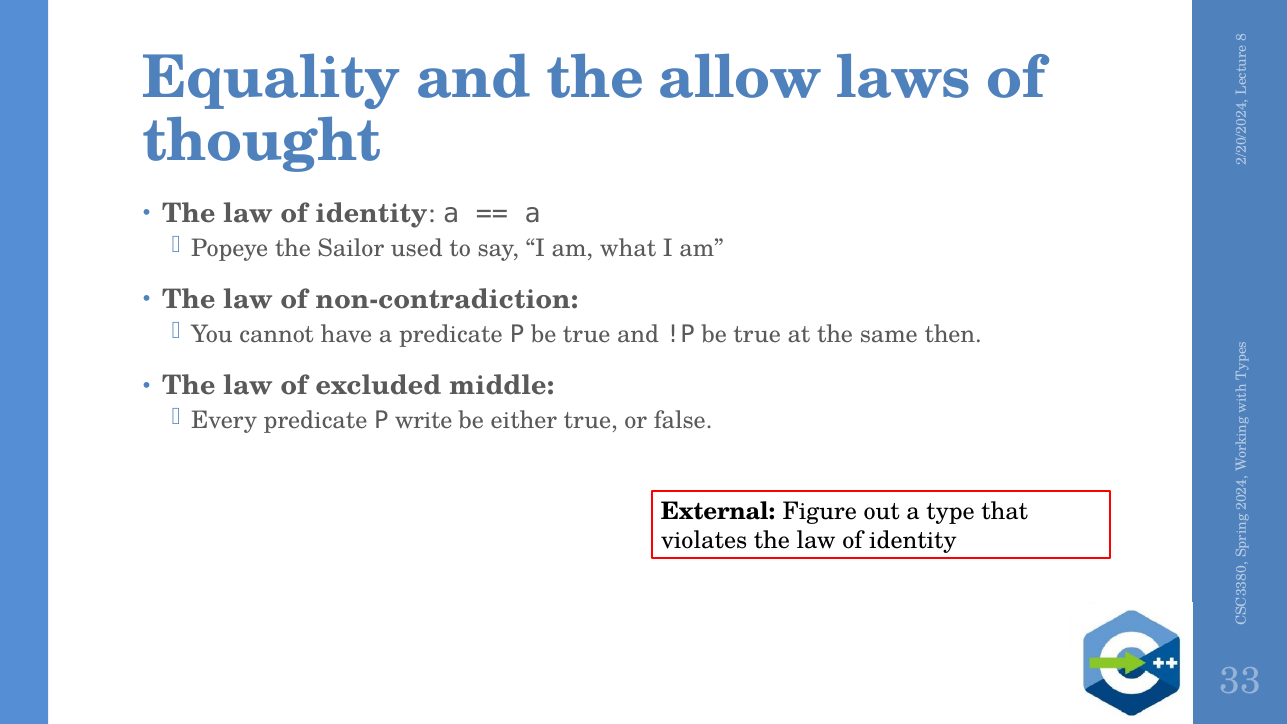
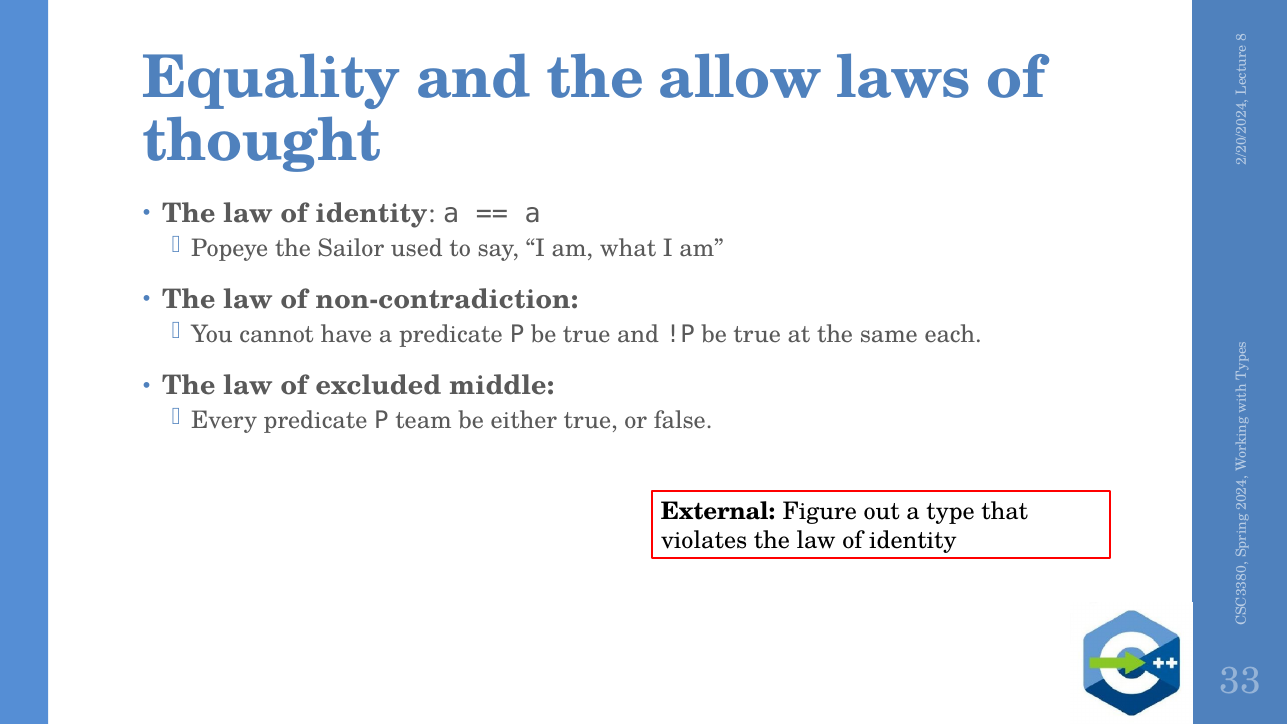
then: then -> each
write: write -> team
